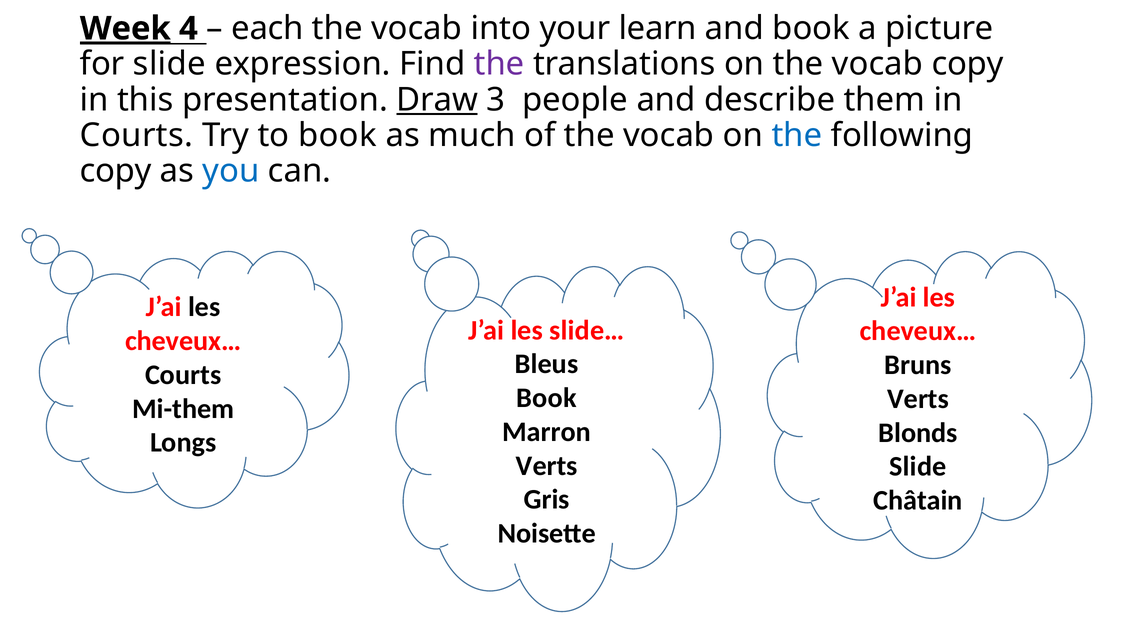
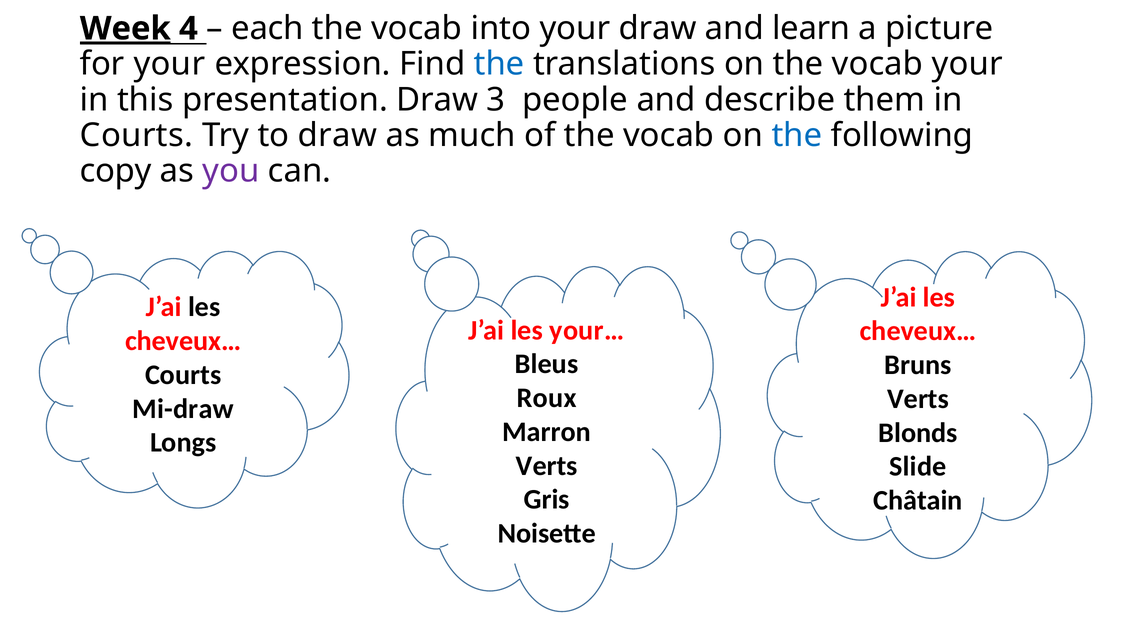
your learn: learn -> draw
and book: book -> learn
for slide: slide -> your
the at (499, 64) colour: purple -> blue
vocab copy: copy -> your
Draw at (437, 100) underline: present -> none
to book: book -> draw
you colour: blue -> purple
slide…: slide… -> your…
Book at (547, 398): Book -> Roux
Mi-them: Mi-them -> Mi-draw
